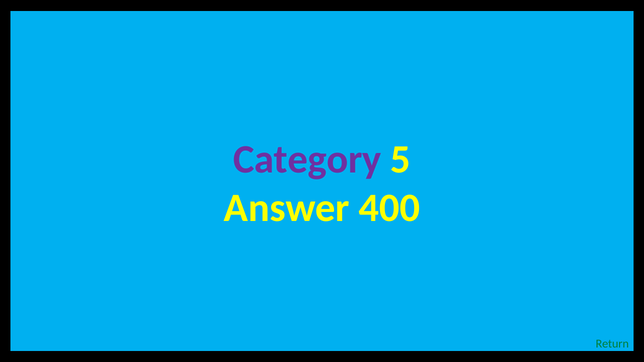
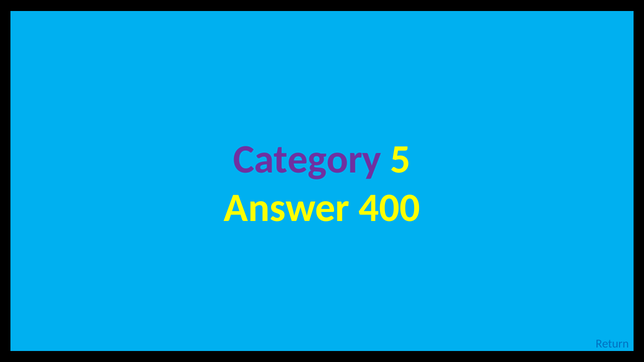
Return colour: green -> blue
